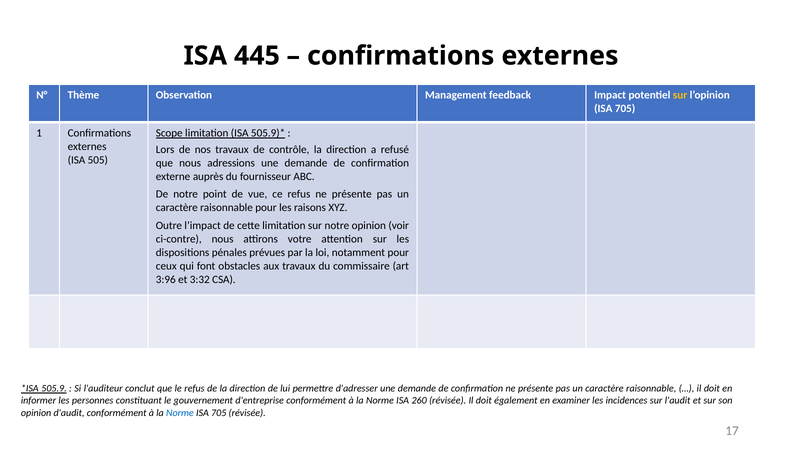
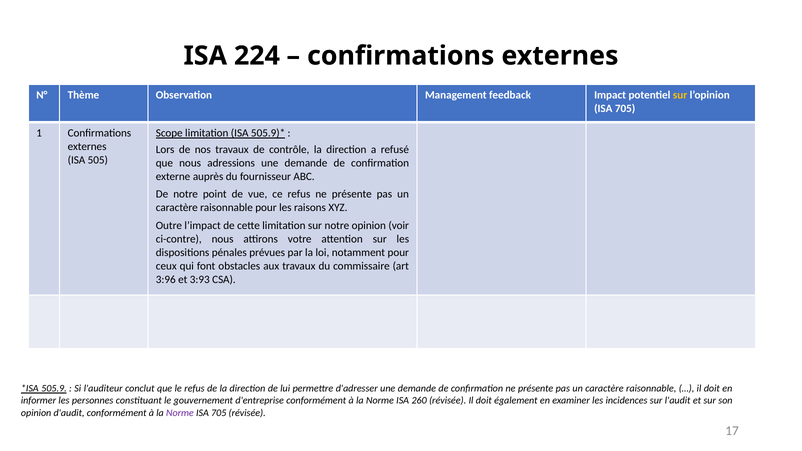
445: 445 -> 224
3:32: 3:32 -> 3:93
Norme at (180, 413) colour: blue -> purple
